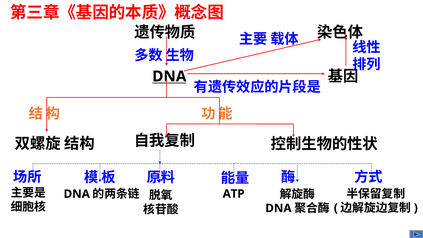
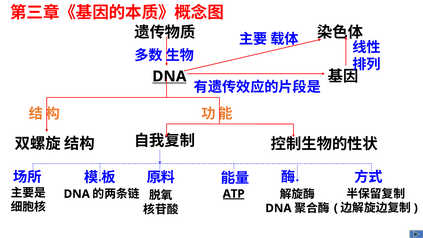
ATP underline: none -> present
